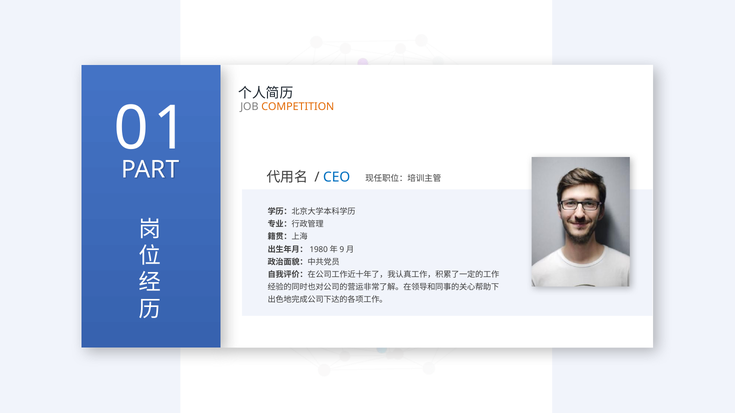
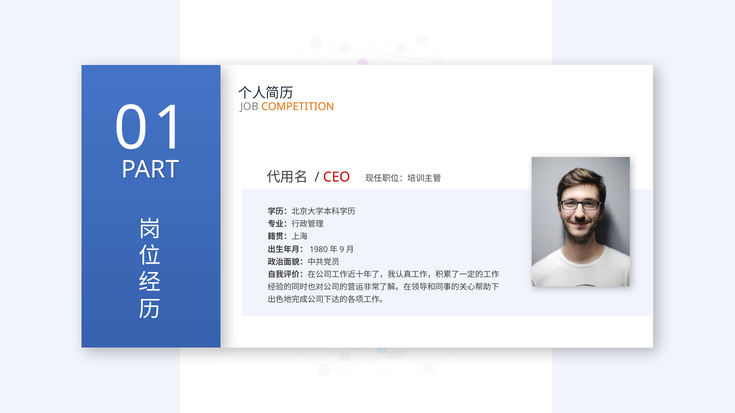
CEO colour: blue -> red
